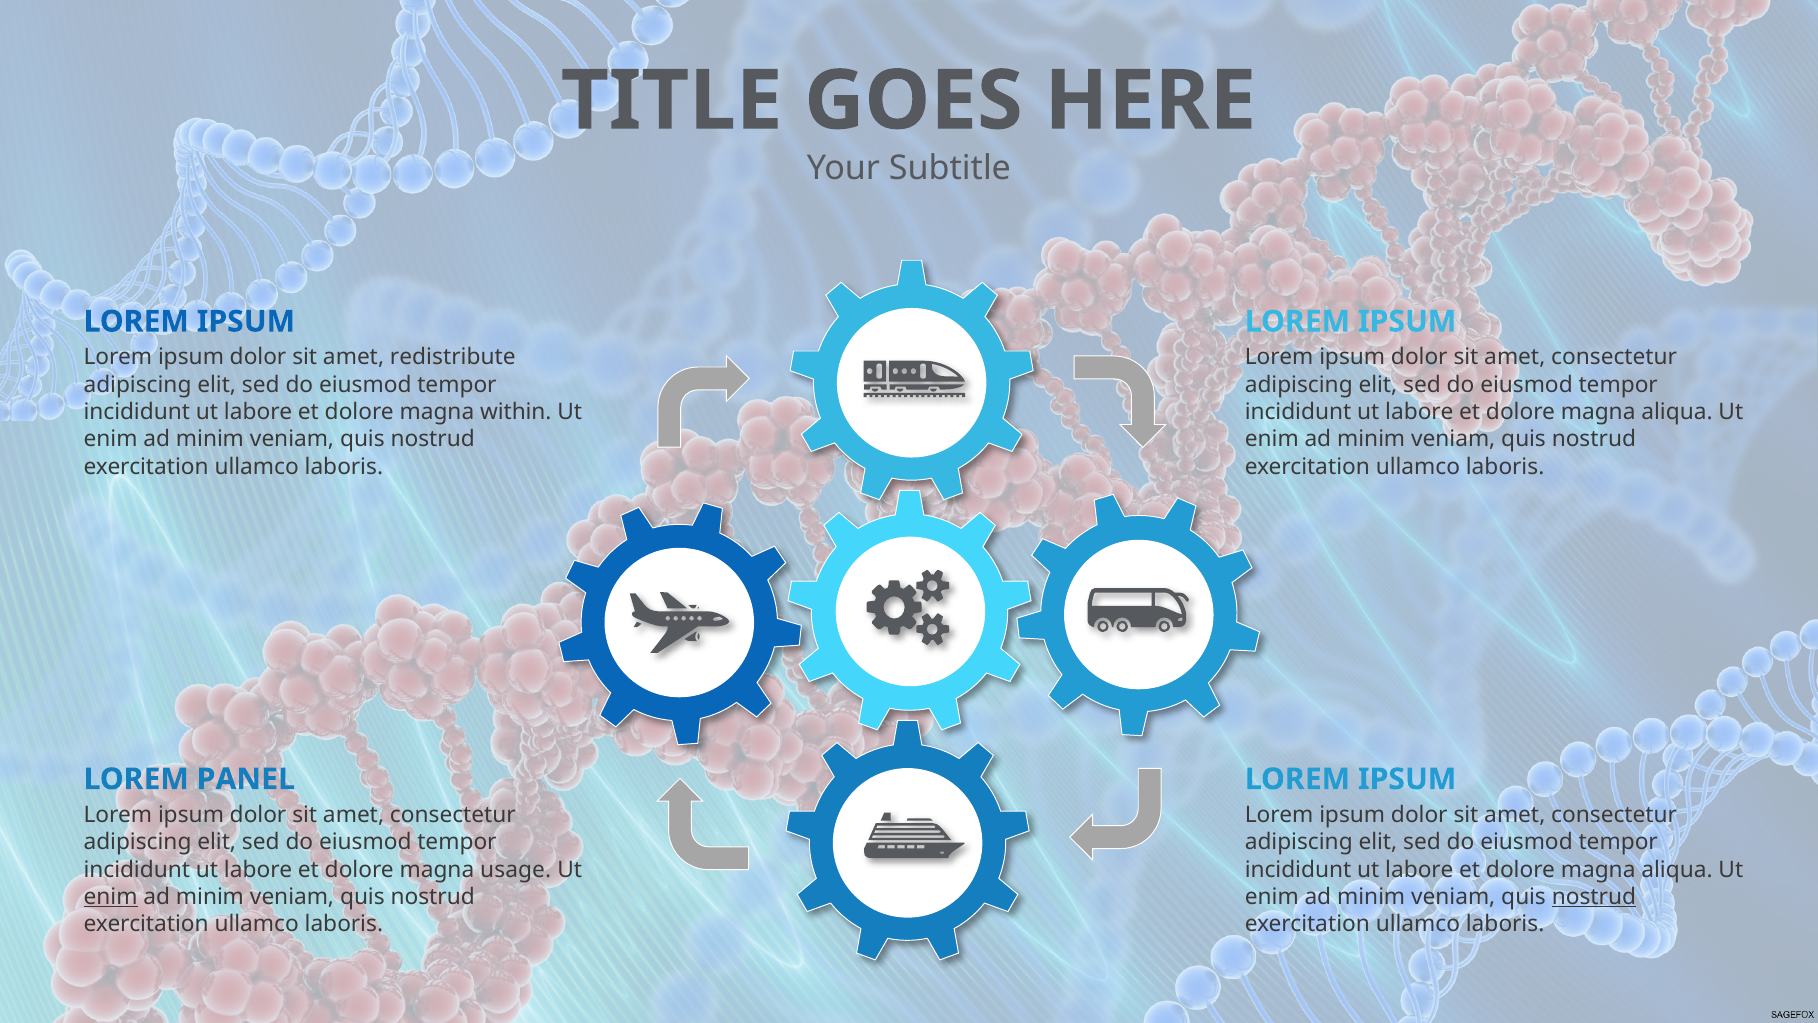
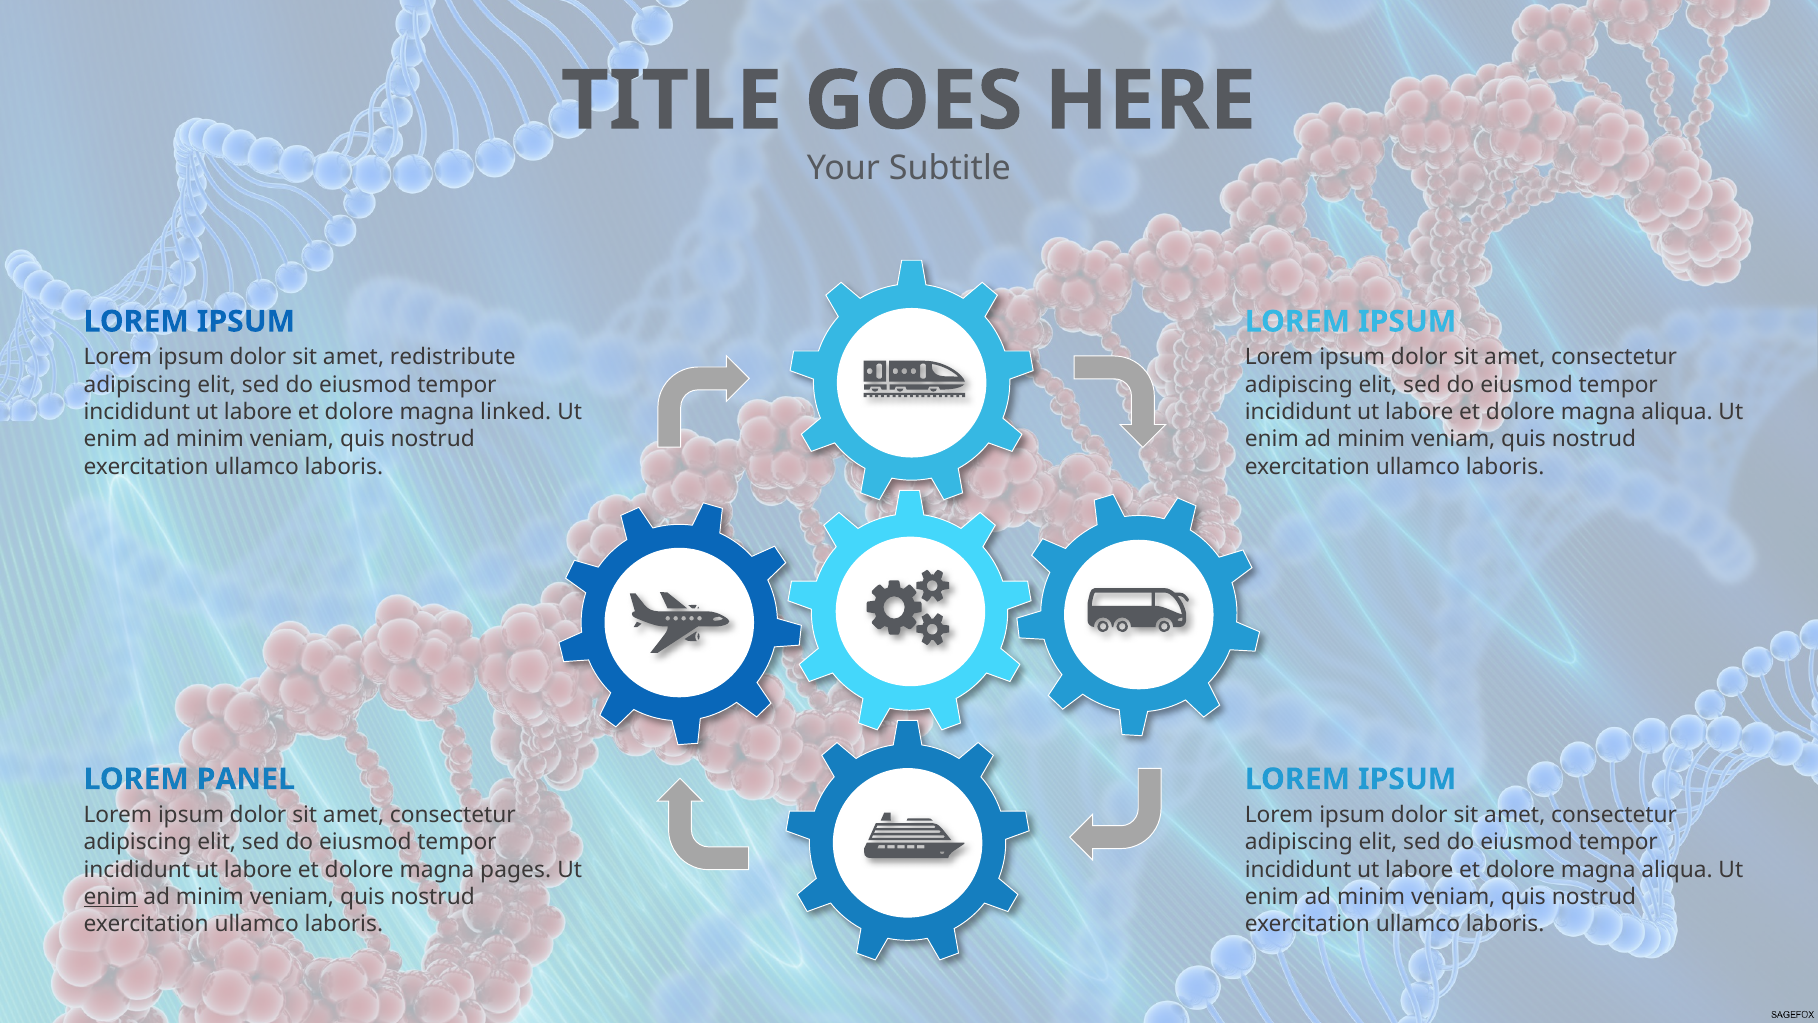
within: within -> linked
usage: usage -> pages
nostrud at (1594, 897) underline: present -> none
